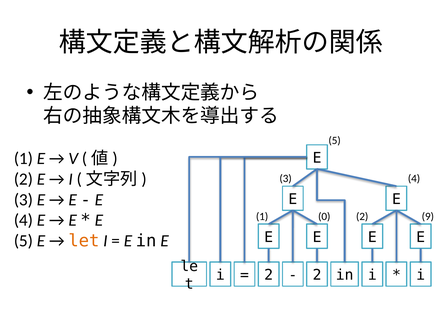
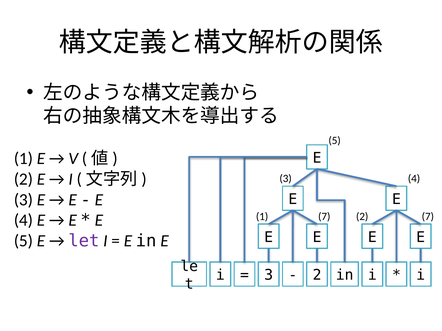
1 0: 0 -> 7
2 9: 9 -> 7
let colour: orange -> purple
2 at (269, 276): 2 -> 3
